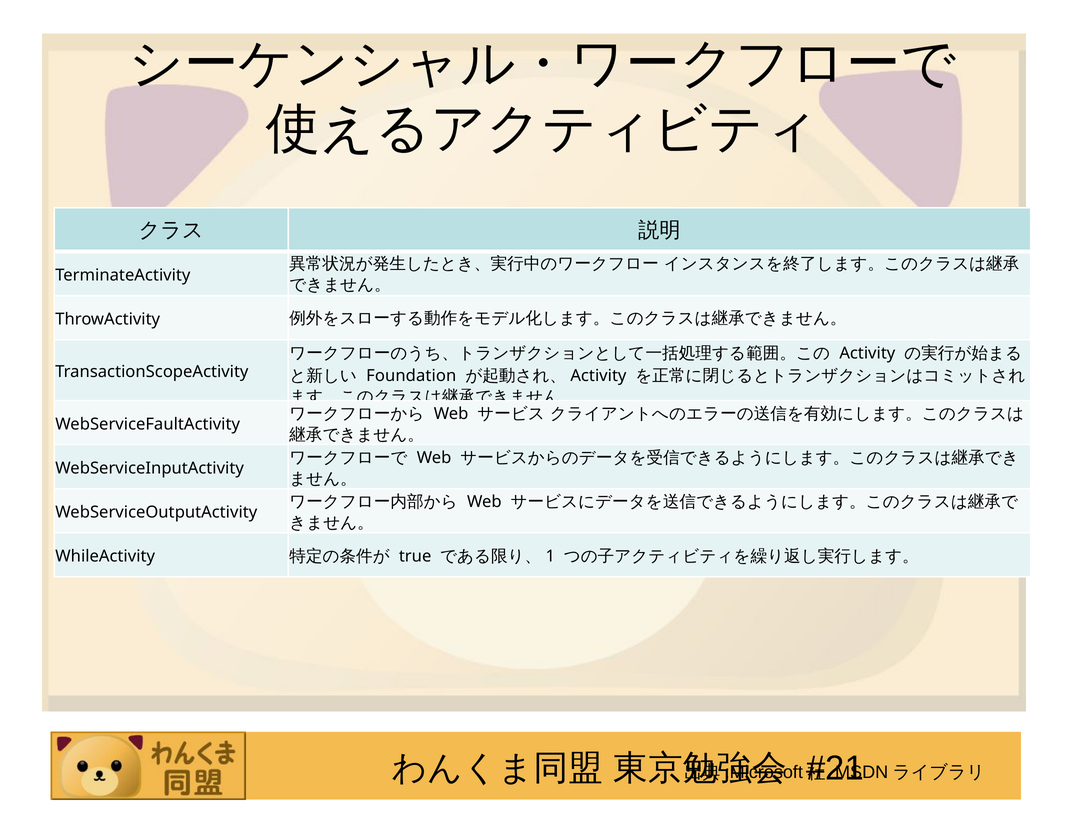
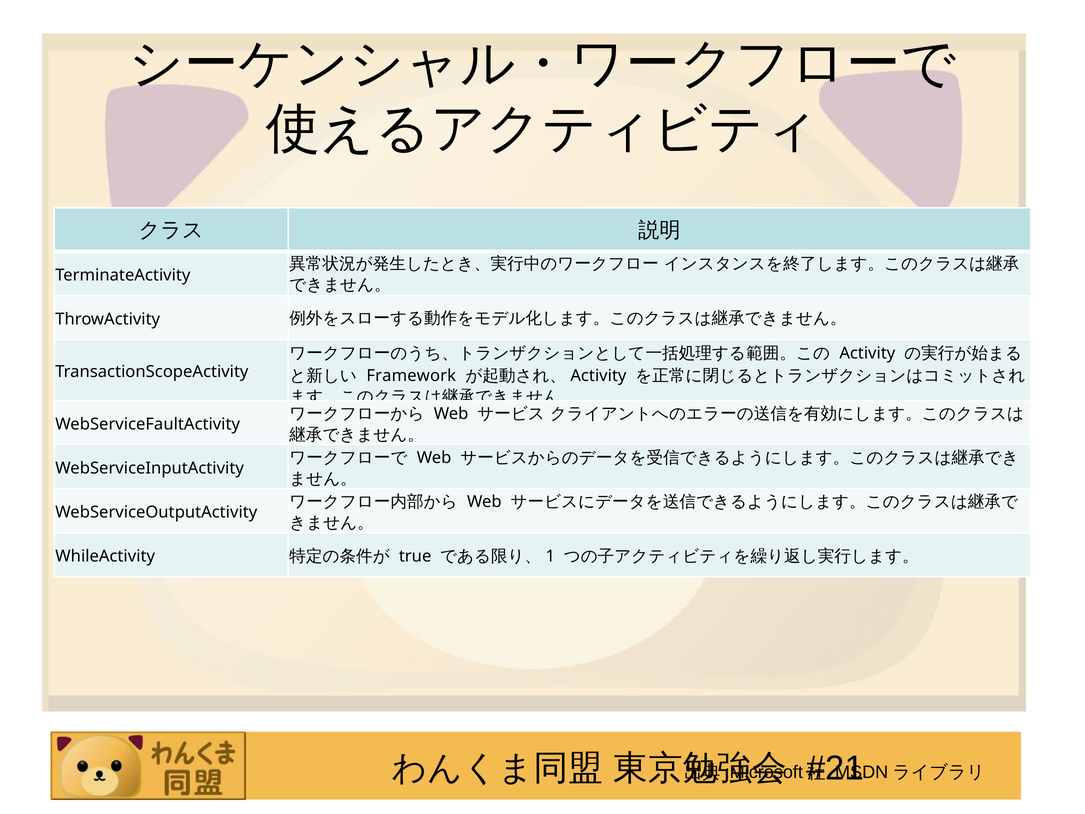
Foundation: Foundation -> Framework
